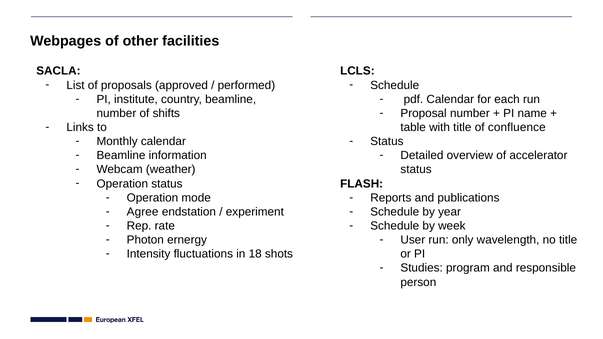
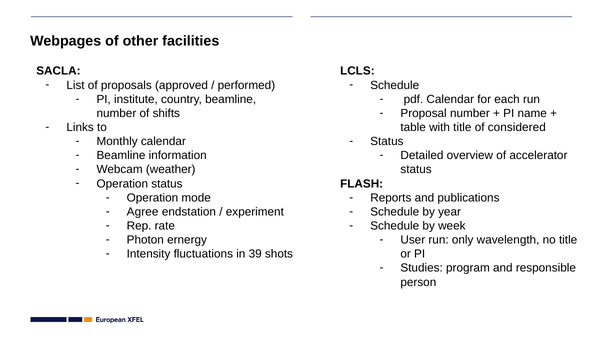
confluence: confluence -> considered
18: 18 -> 39
